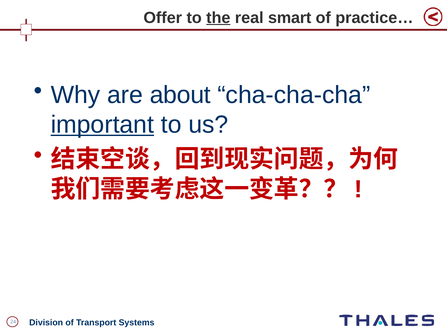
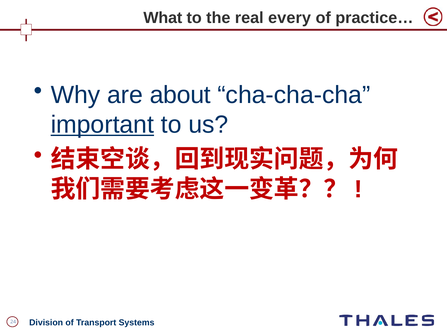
Offer: Offer -> What
the underline: present -> none
smart: smart -> every
